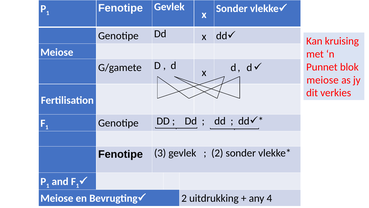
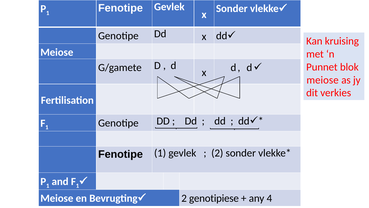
Fenotipe 3: 3 -> 1
uitdrukking: uitdrukking -> genotipiese
